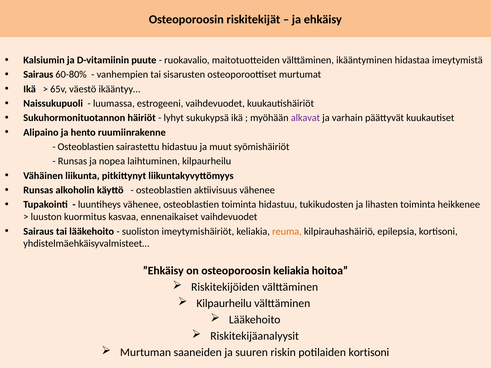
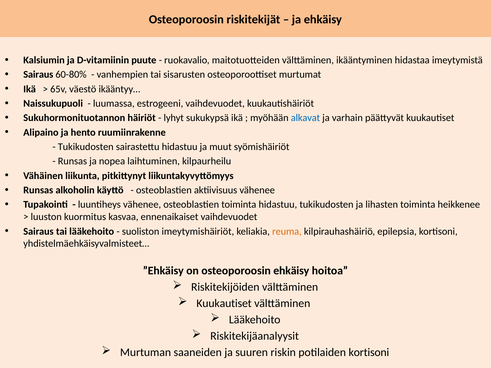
alkavat colour: purple -> blue
Osteoblastien at (86, 147): Osteoblastien -> Tukikudosten
osteoporoosin keliakia: keliakia -> ehkäisy
Kilpaurheilu at (224, 304): Kilpaurheilu -> Kuukautiset
